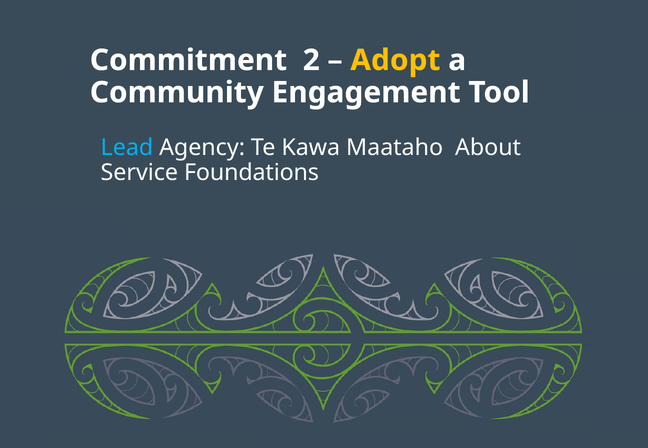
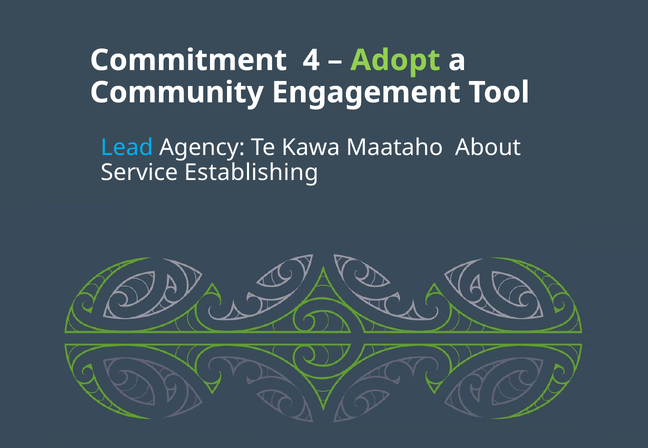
2: 2 -> 4
Adopt colour: yellow -> light green
Foundations: Foundations -> Establishing
